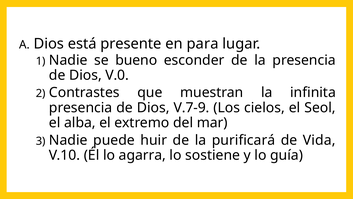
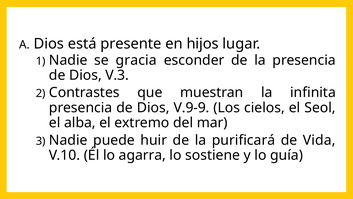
para: para -> hijos
bueno: bueno -> gracia
V.0: V.0 -> V.3
V.7-9: V.7-9 -> V.9-9
